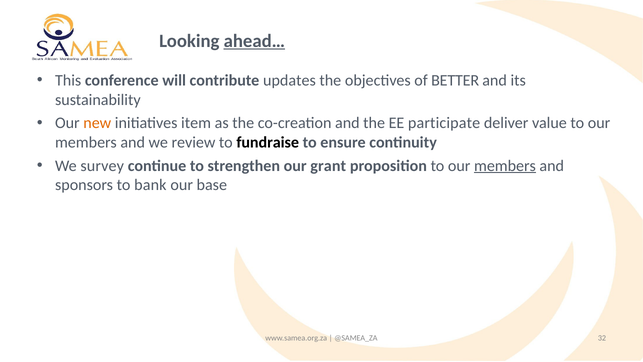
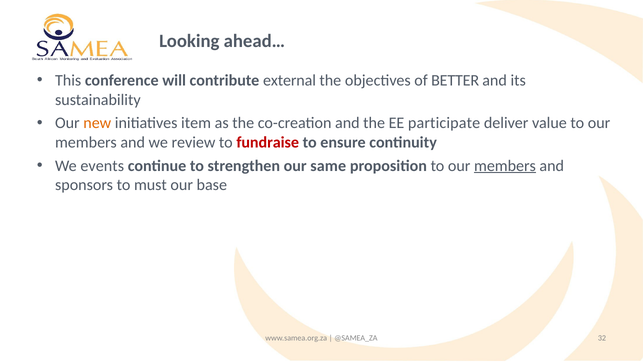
ahead… underline: present -> none
updates: updates -> external
fundraise colour: black -> red
survey: survey -> events
grant: grant -> same
bank: bank -> must
